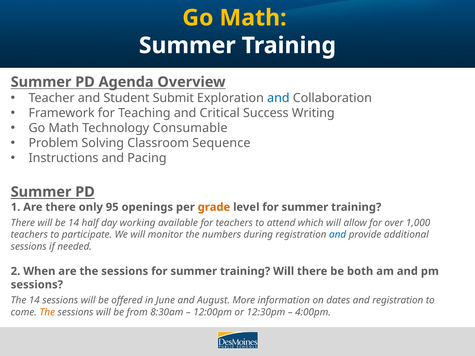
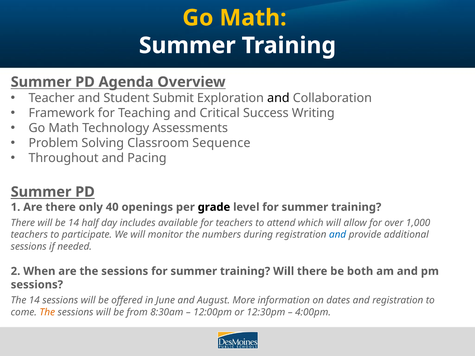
and at (278, 98) colour: blue -> black
Consumable: Consumable -> Assessments
Instructions: Instructions -> Throughout
95: 95 -> 40
grade colour: orange -> black
working: working -> includes
